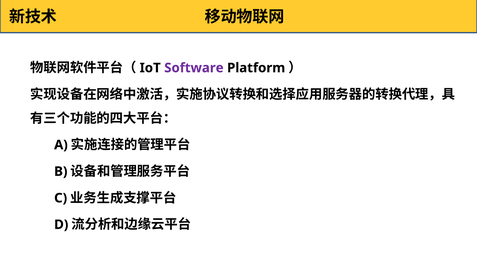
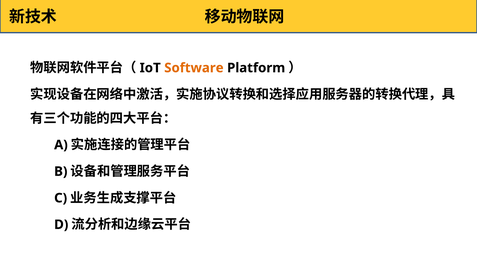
Software colour: purple -> orange
